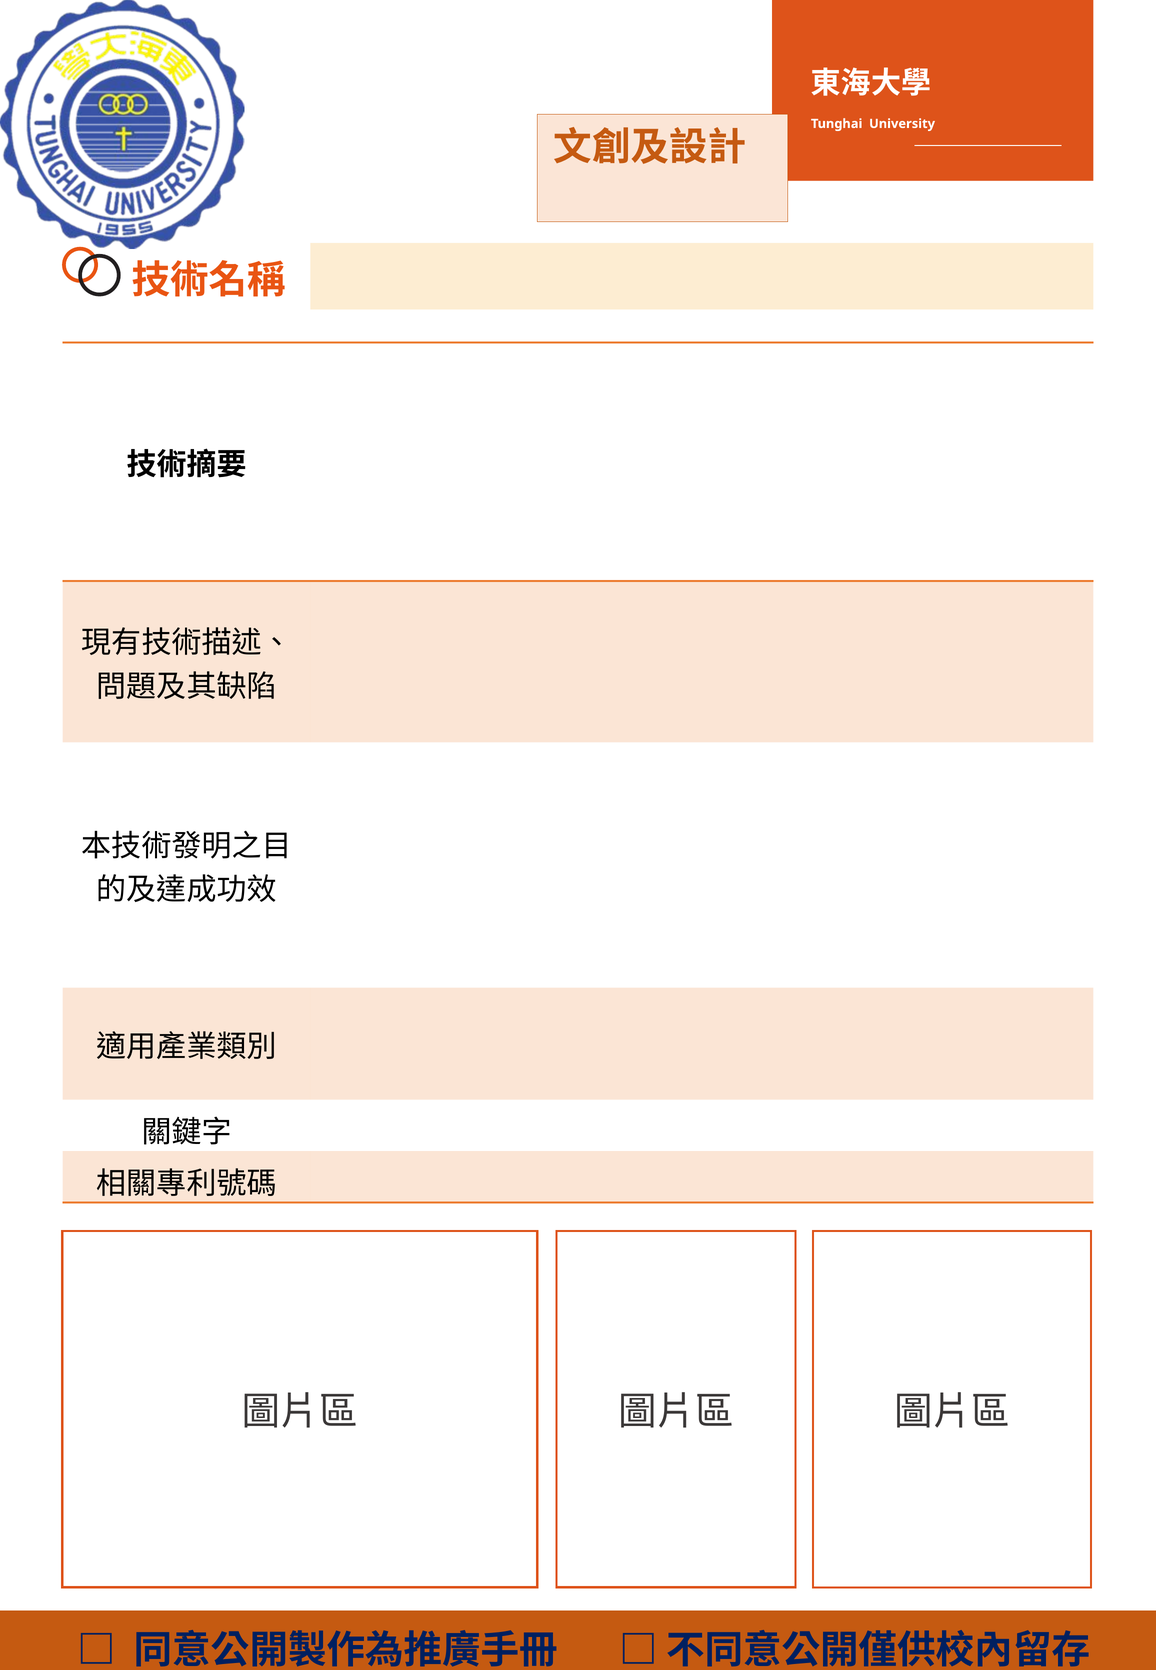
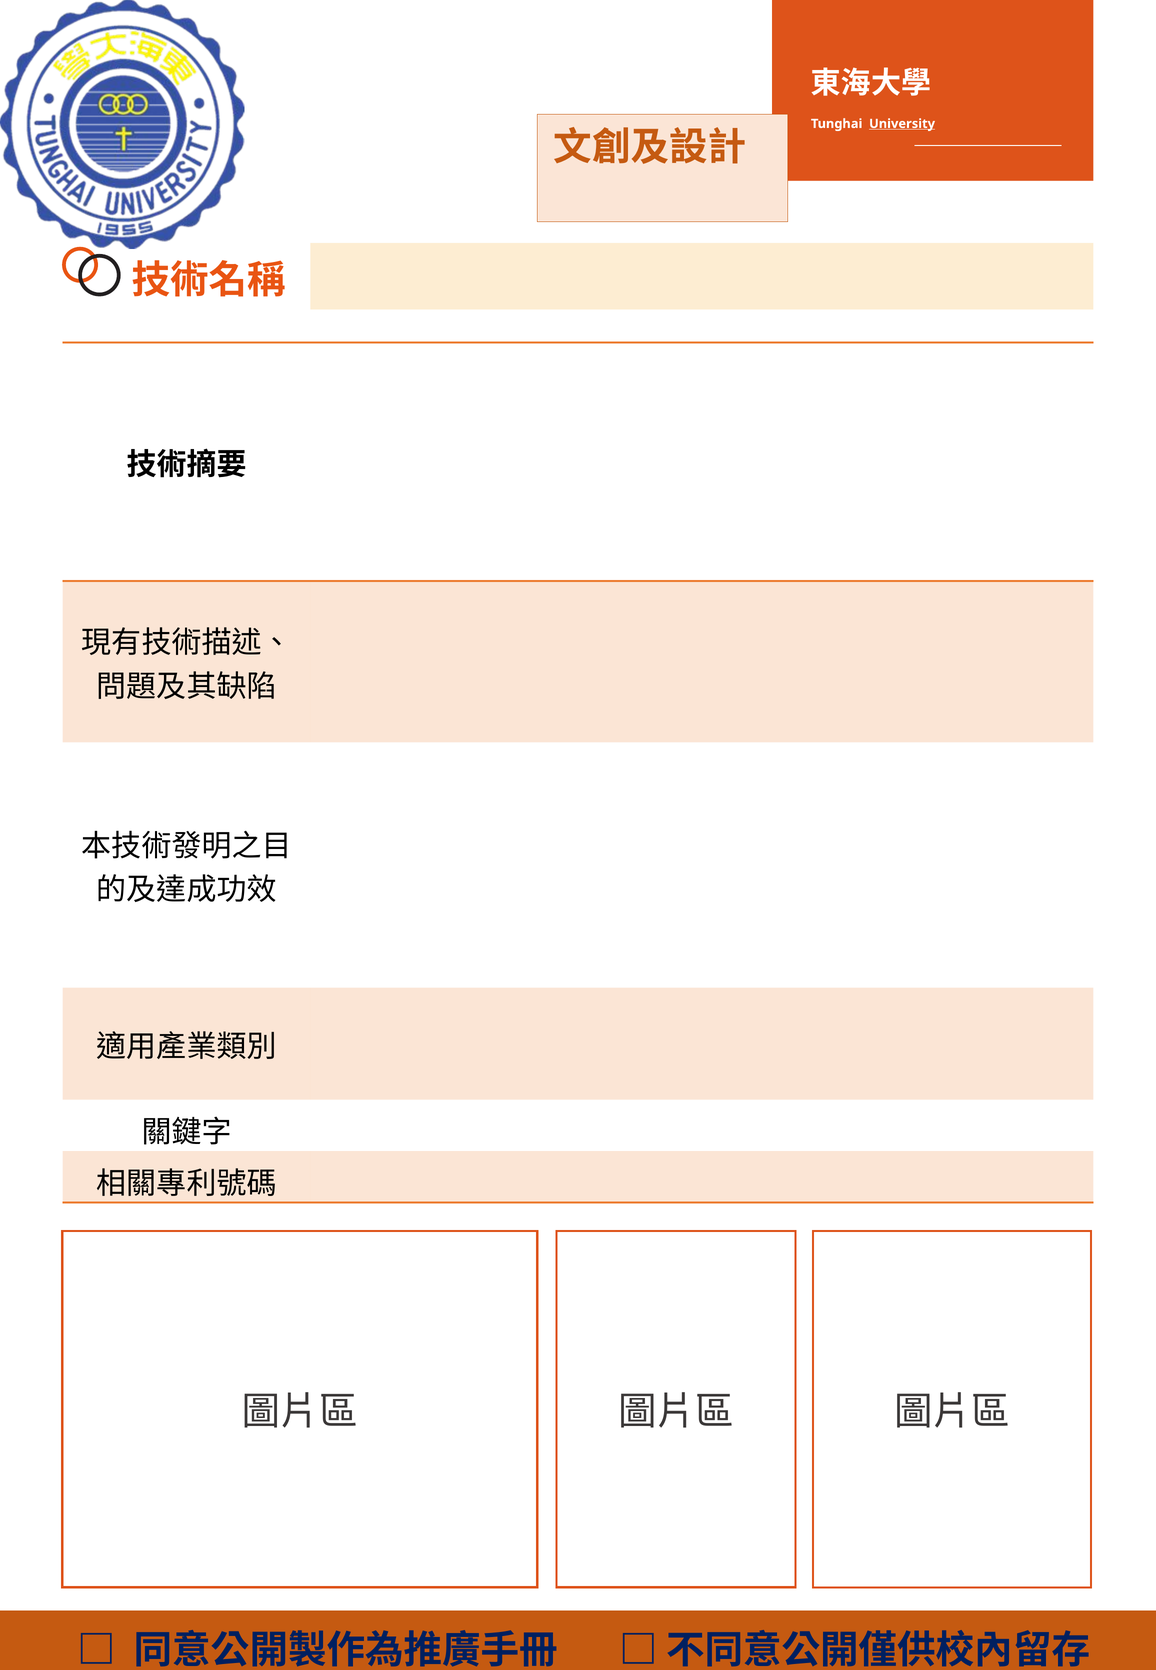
University underline: none -> present
